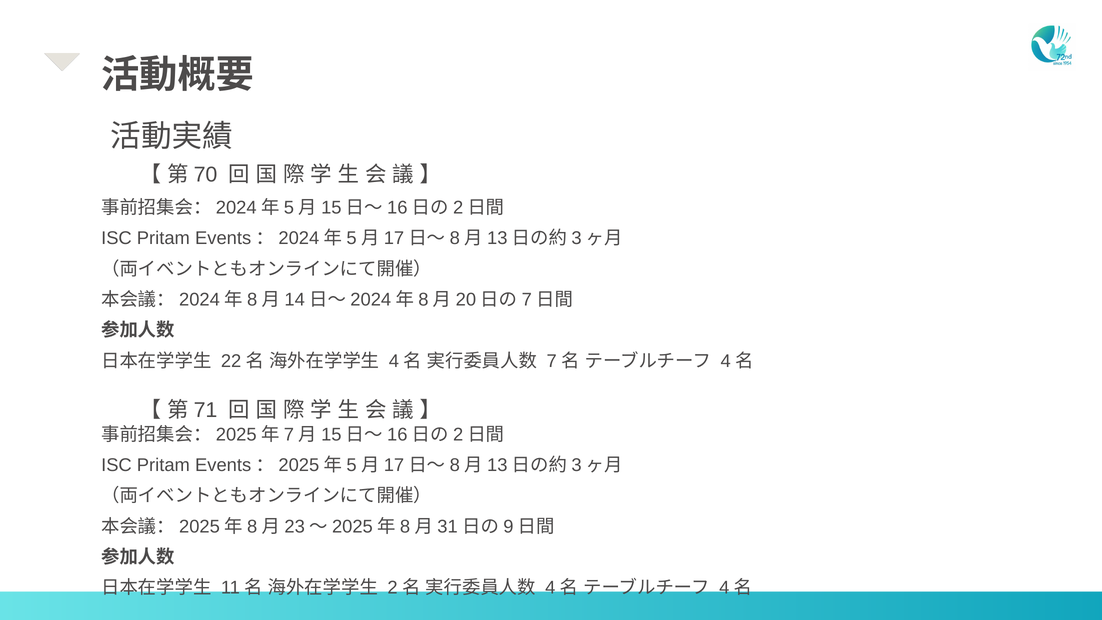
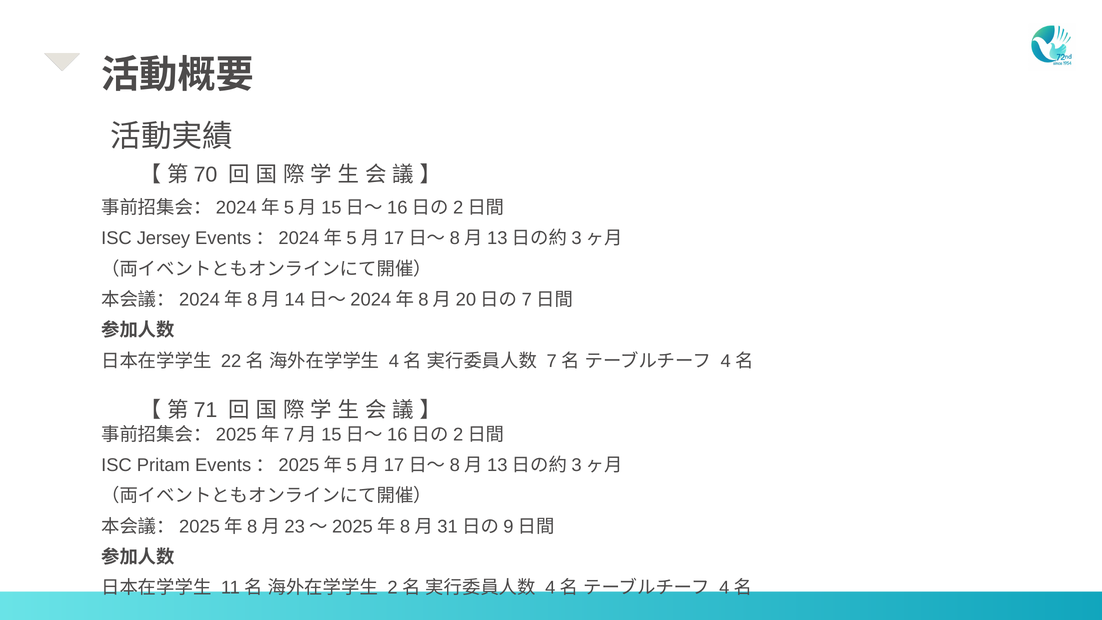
Pritam at (163, 238): Pritam -> Jersey
